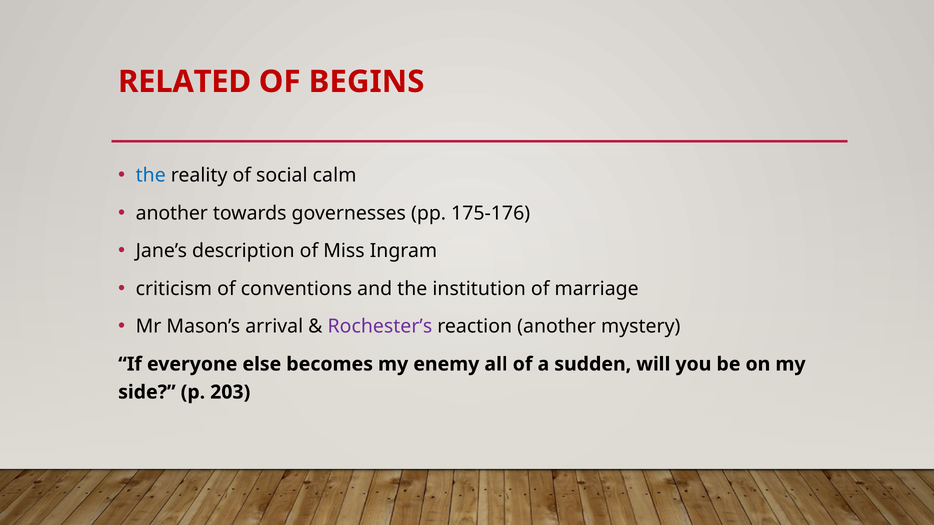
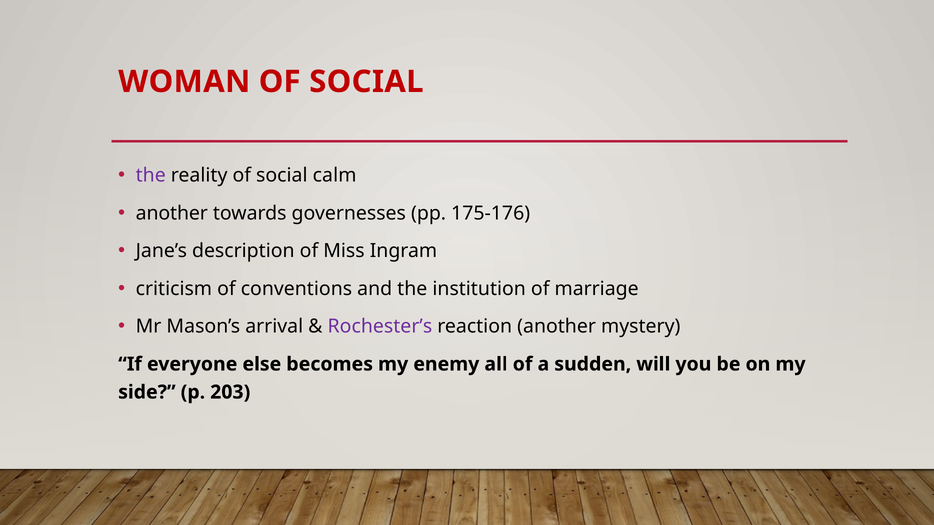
RELATED: RELATED -> WOMAN
BEGINS at (367, 82): BEGINS -> SOCIAL
the at (151, 176) colour: blue -> purple
